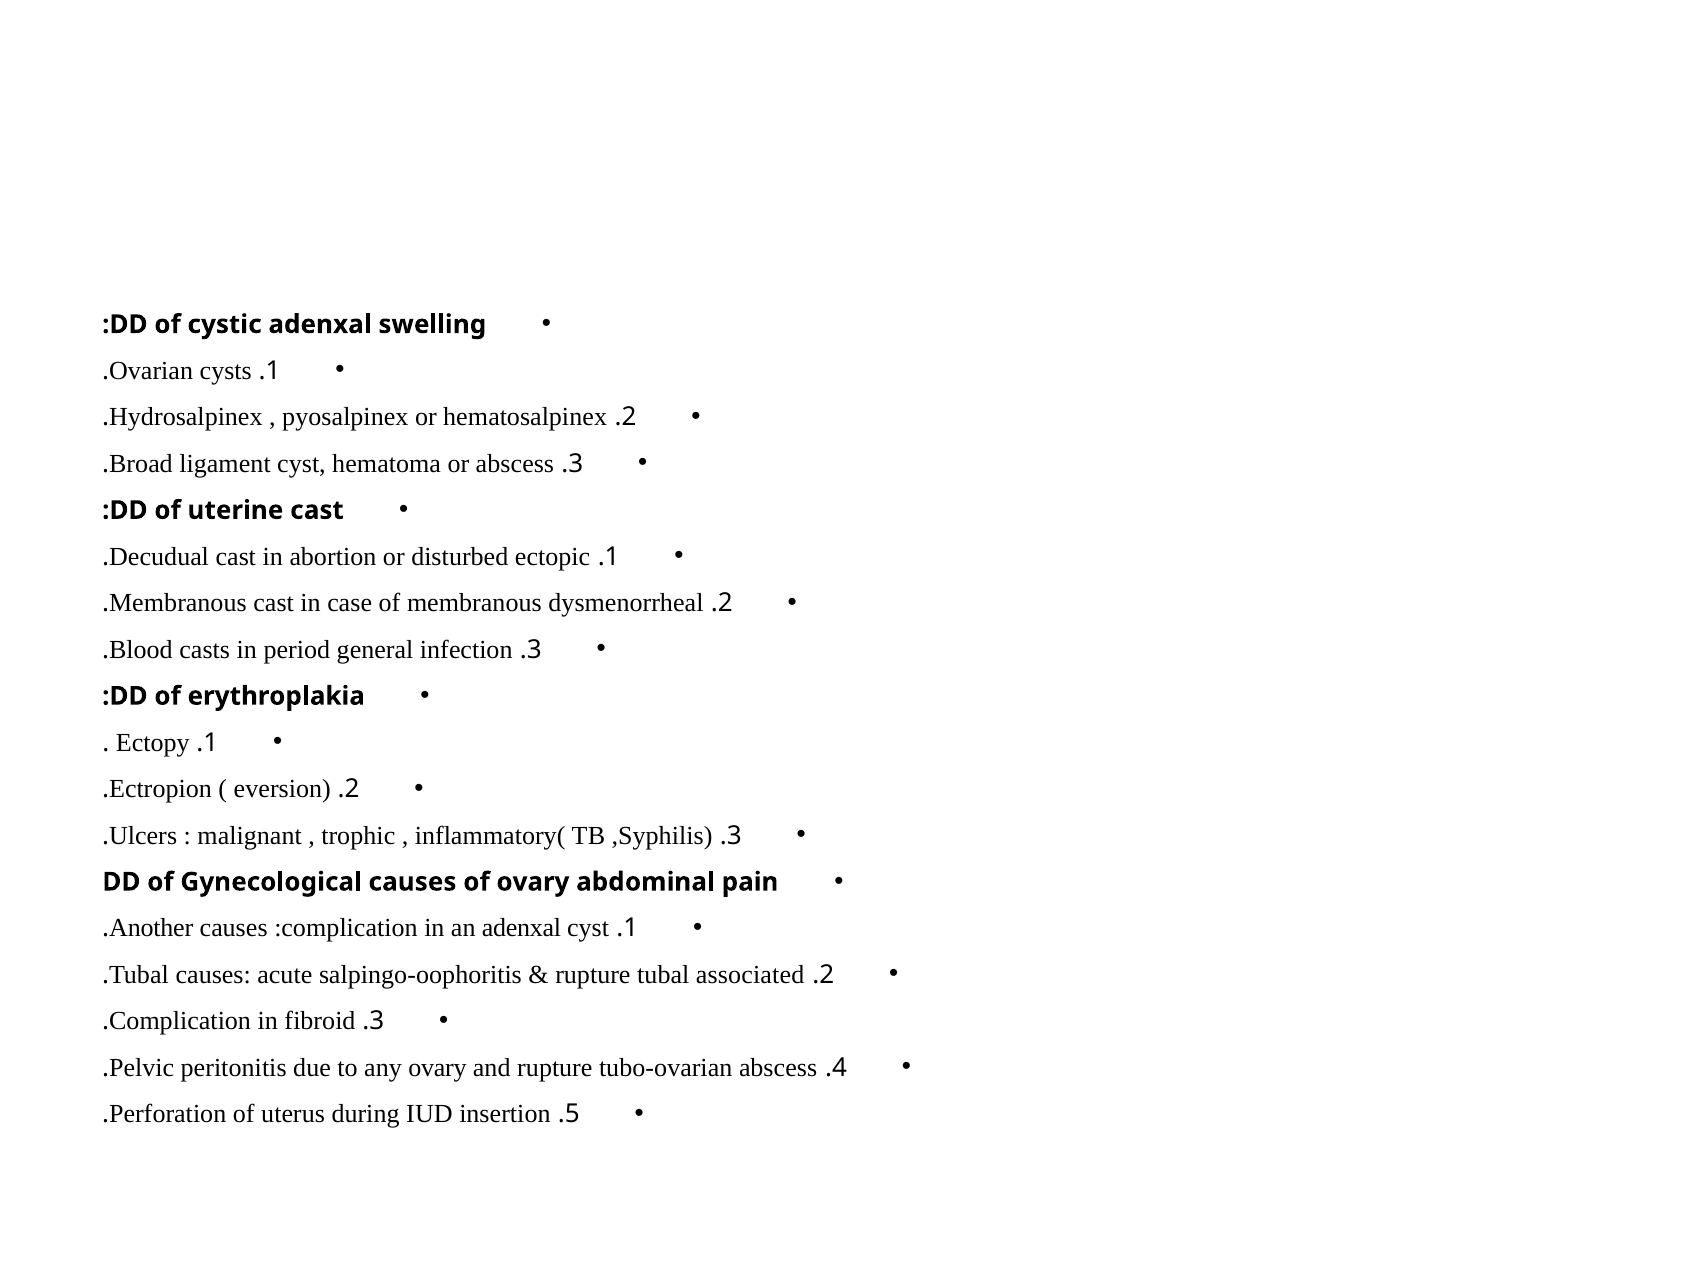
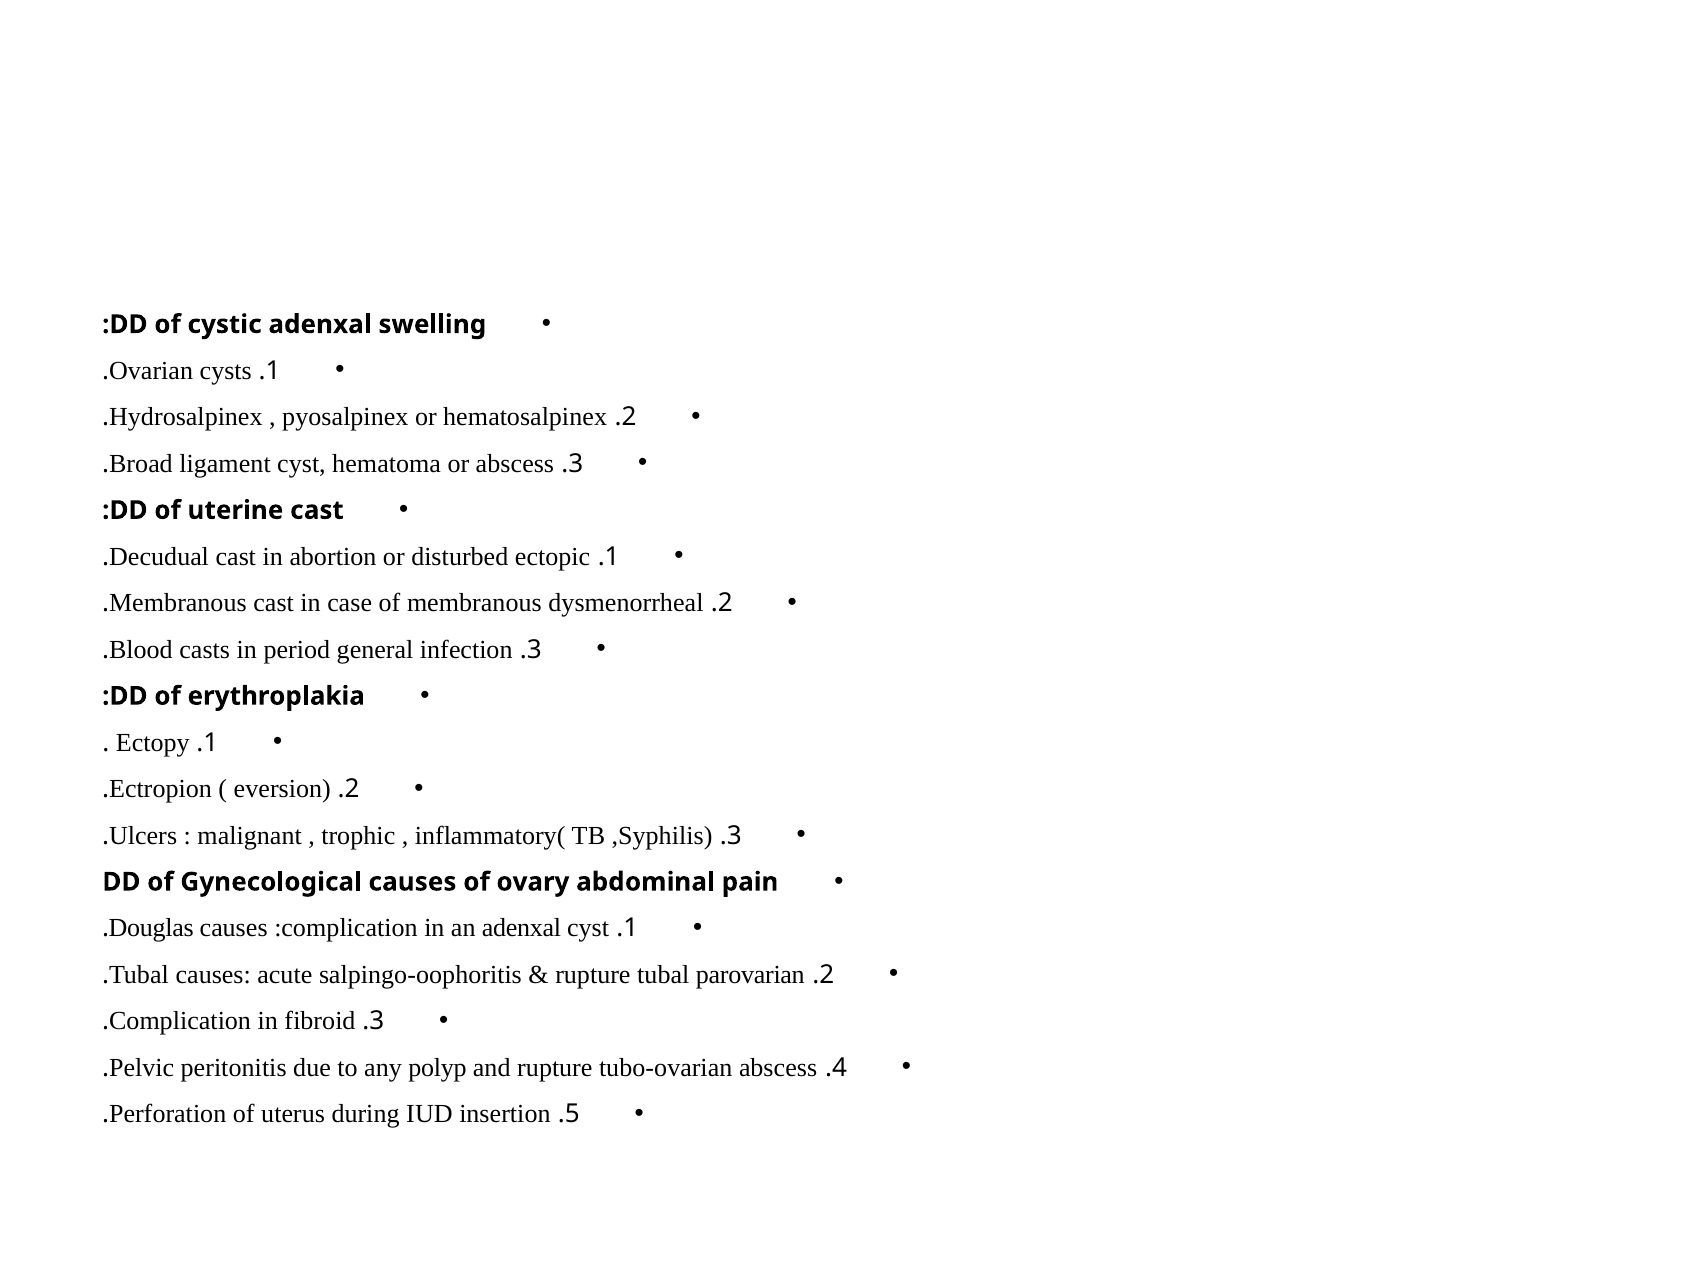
Another: Another -> Douglas
associated: associated -> parovarian
any ovary: ovary -> polyp
